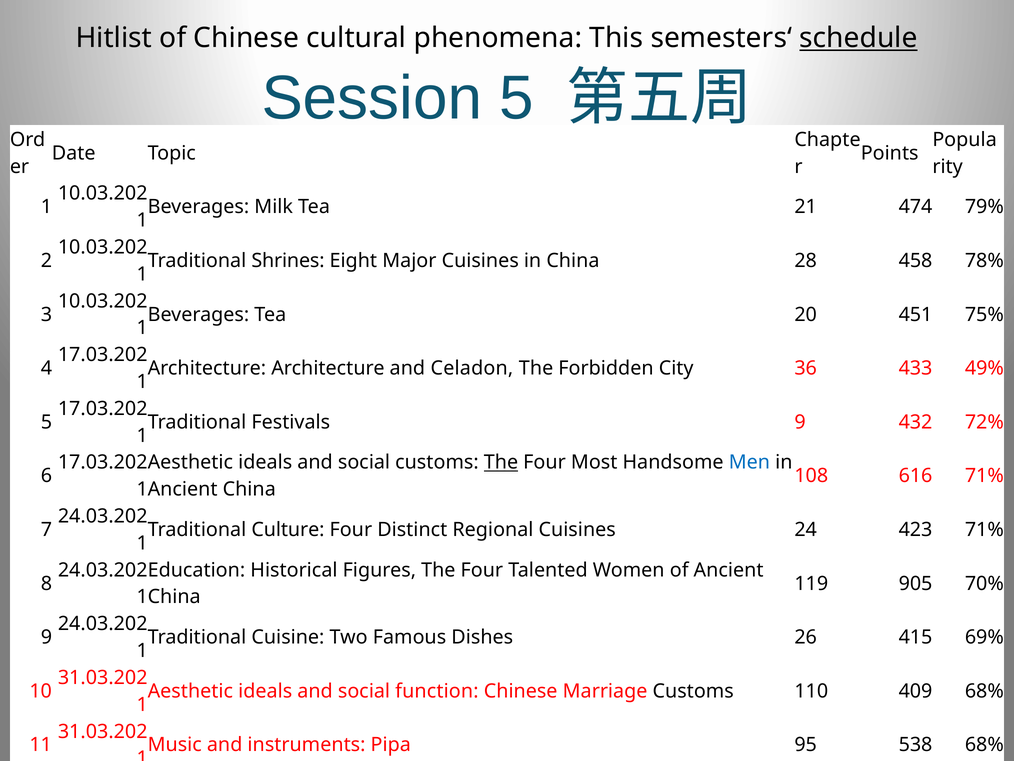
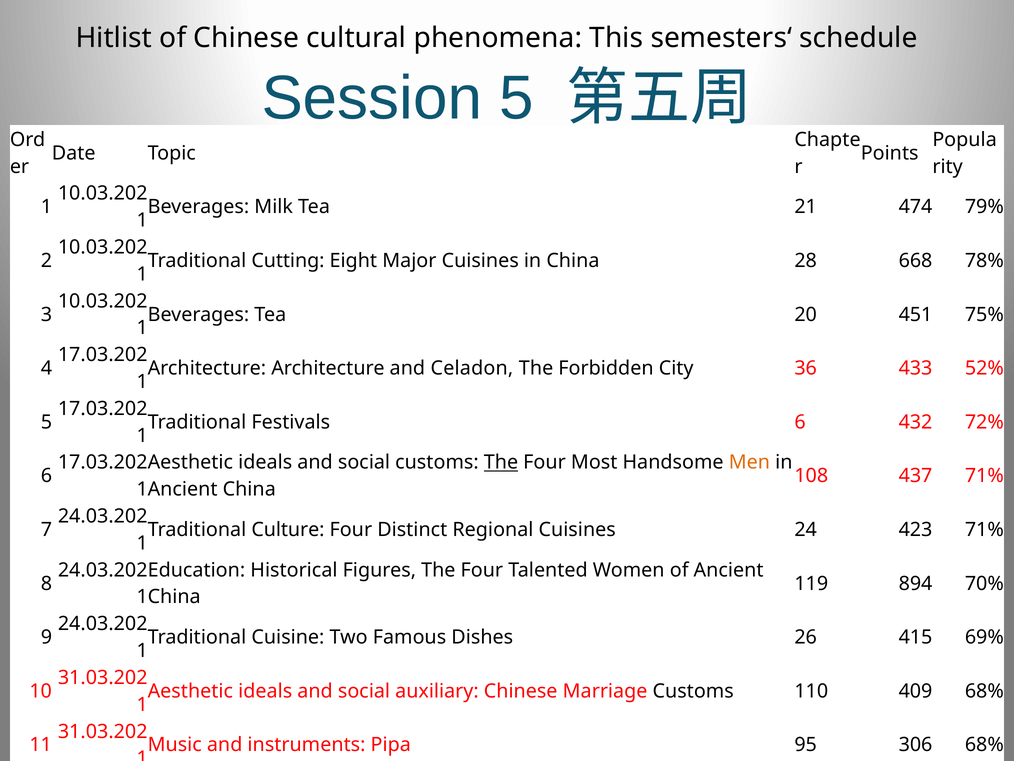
schedule underline: present -> none
Traditional Shrines: Shrines -> Cutting
458: 458 -> 668
433 49%: 49% -> 52%
Festivals 9: 9 -> 6
Men colour: blue -> orange
616: 616 -> 437
905: 905 -> 894
function: function -> auxiliary
95 538: 538 -> 306
